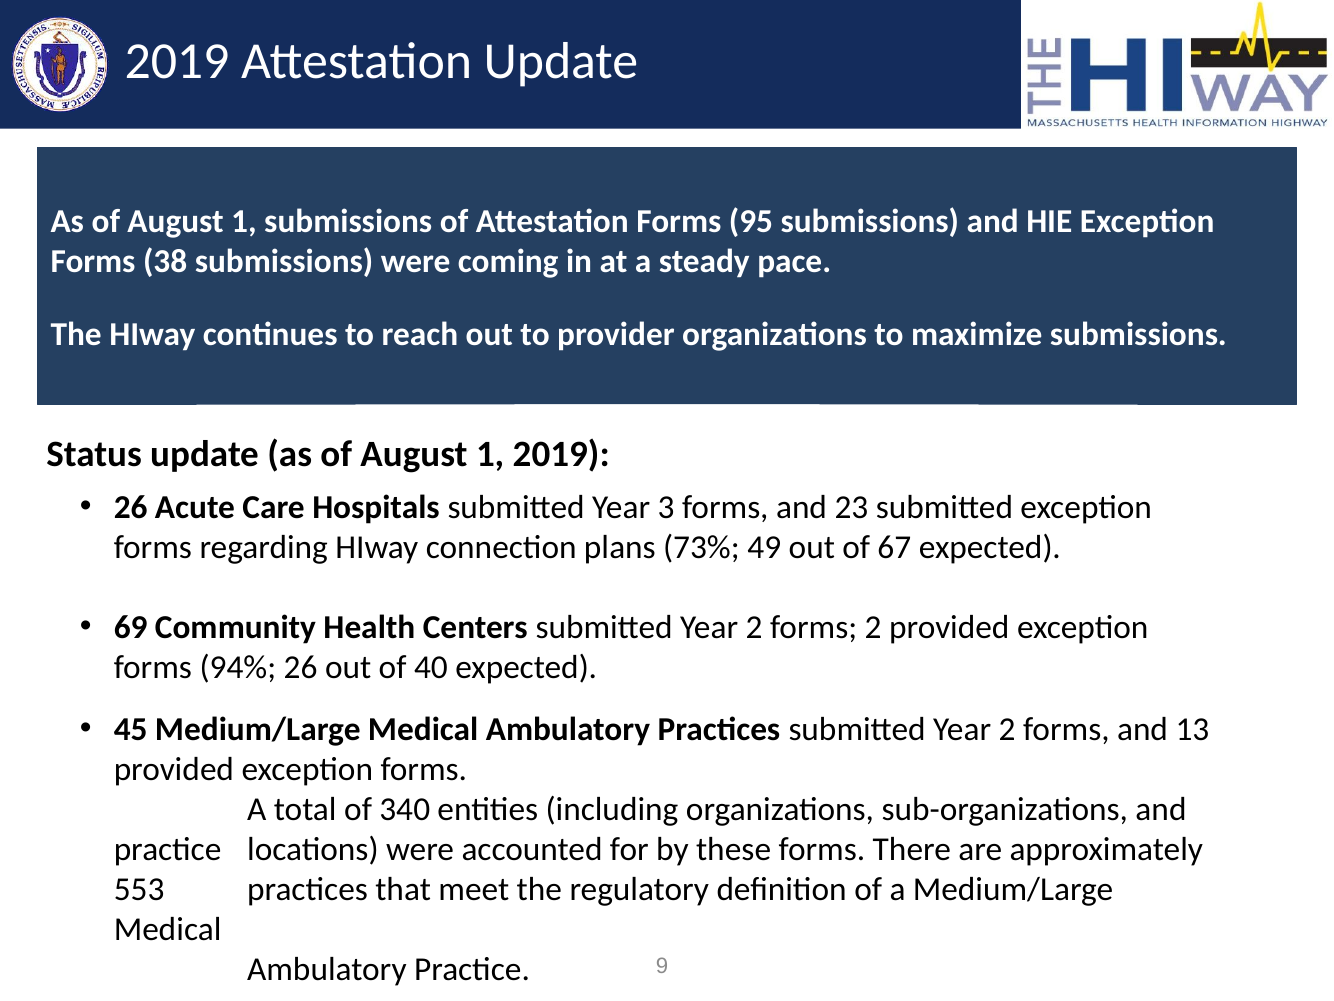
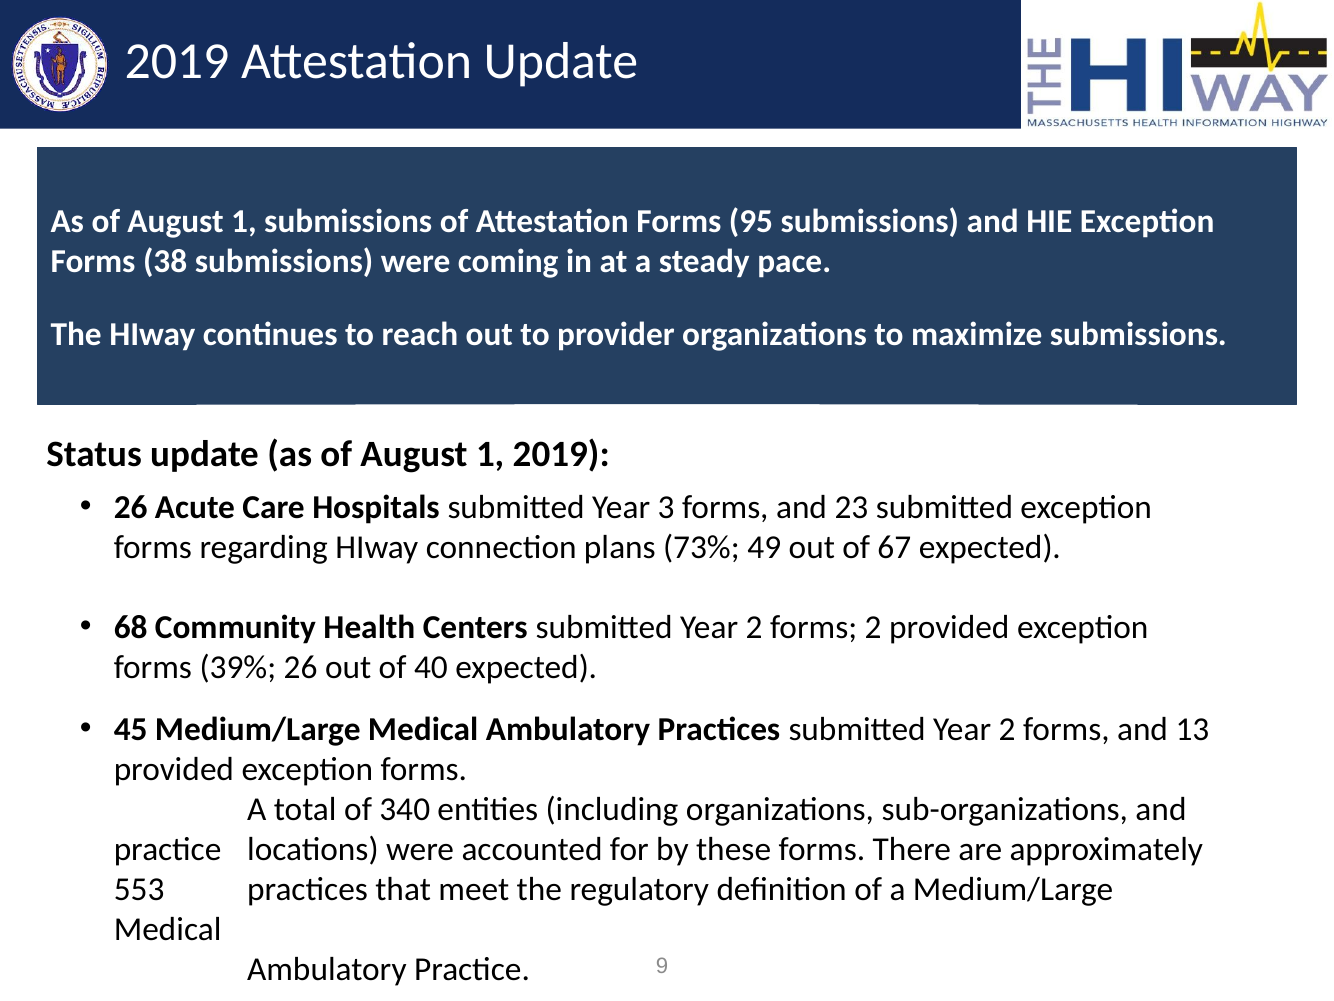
69: 69 -> 68
94%: 94% -> 39%
